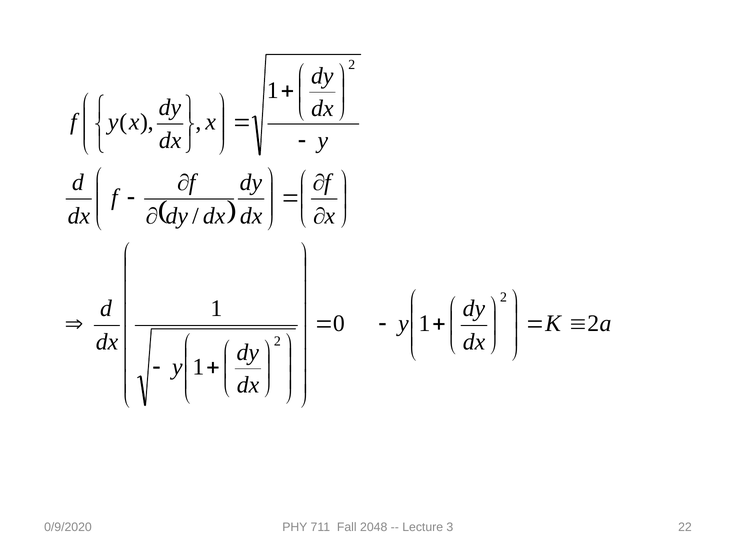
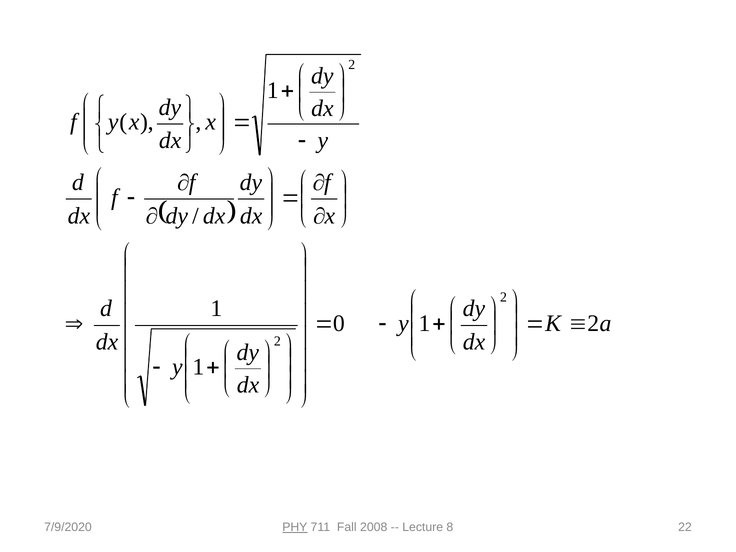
0/9/2020: 0/9/2020 -> 7/9/2020
PHY underline: none -> present
2048: 2048 -> 2008
3: 3 -> 8
